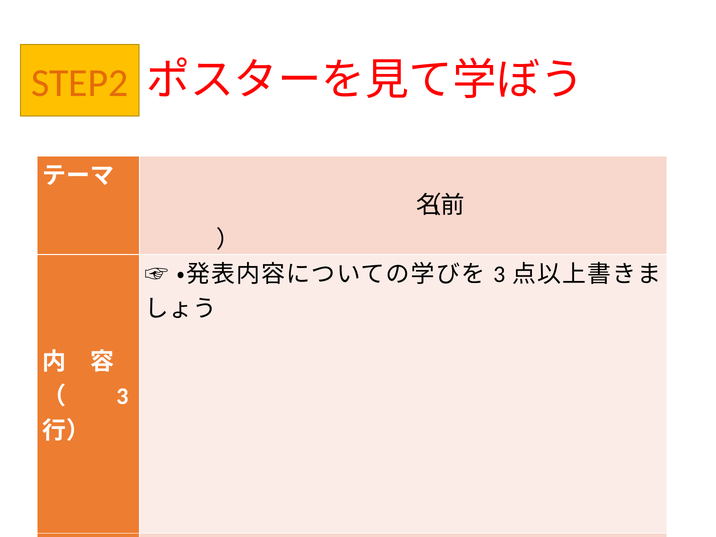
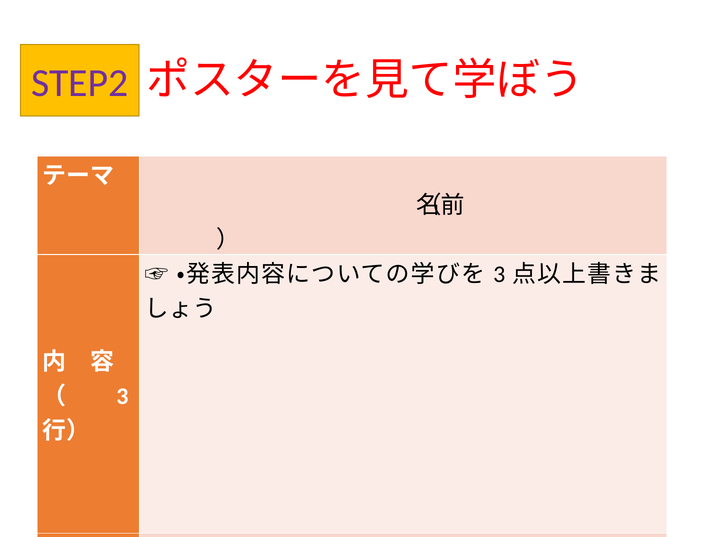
STEP2 colour: orange -> purple
